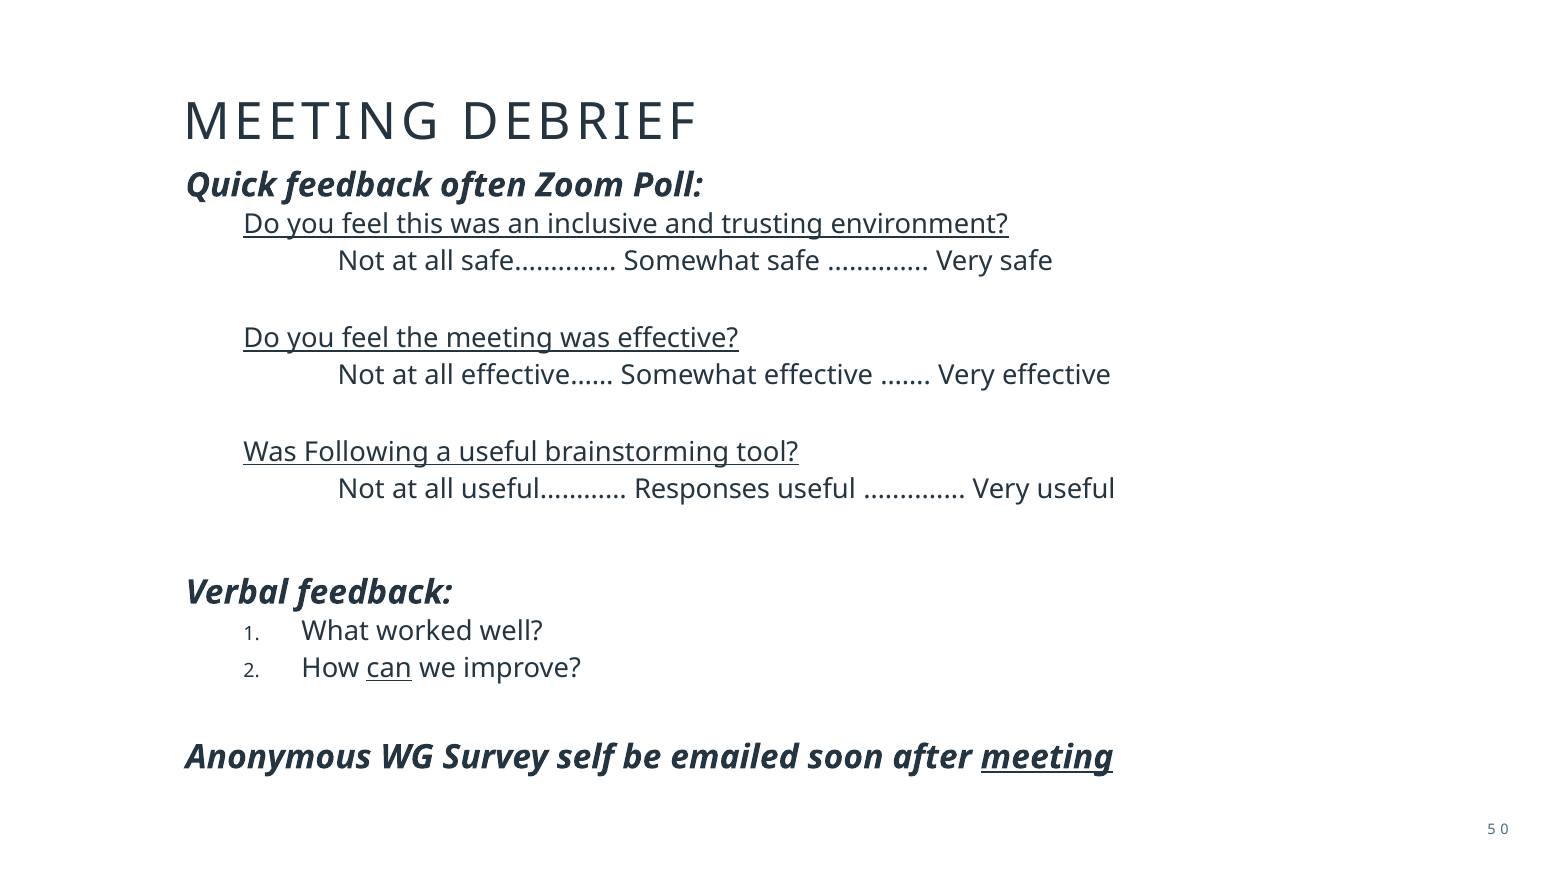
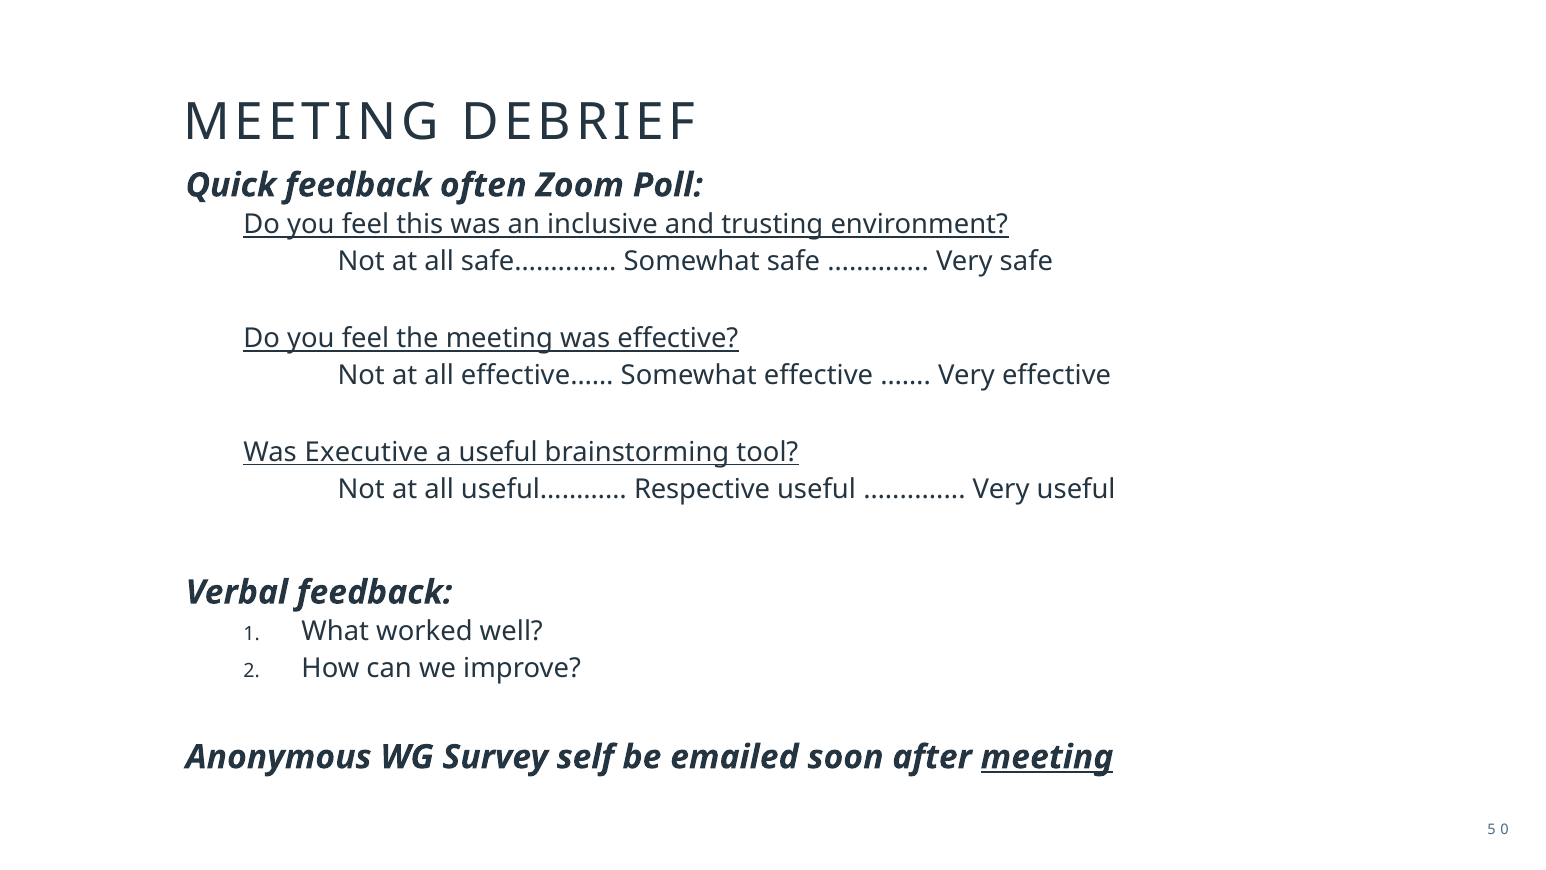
Following: Following -> Executive
Responses: Responses -> Respective
can underline: present -> none
